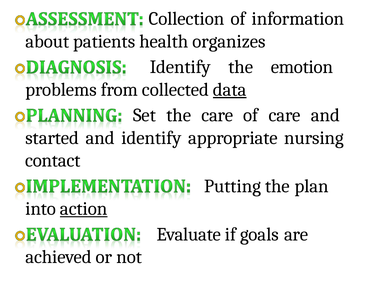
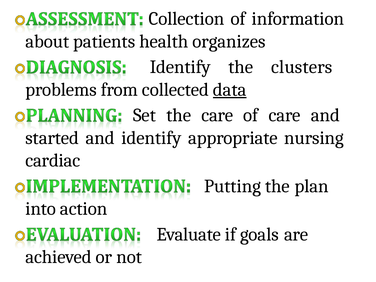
emotion: emotion -> clusters
contact: contact -> cardiac
action underline: present -> none
